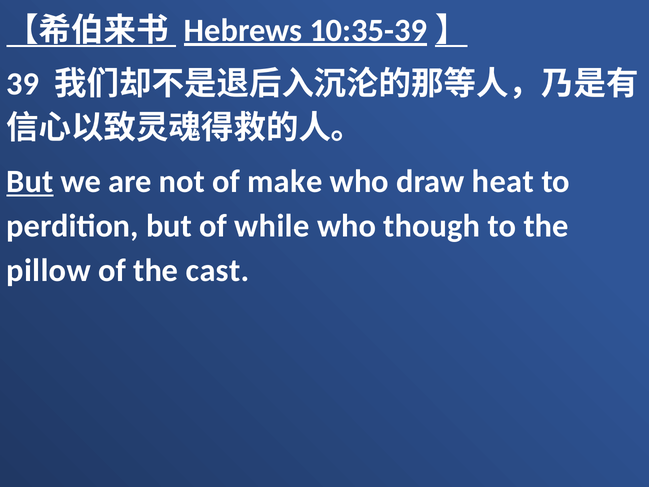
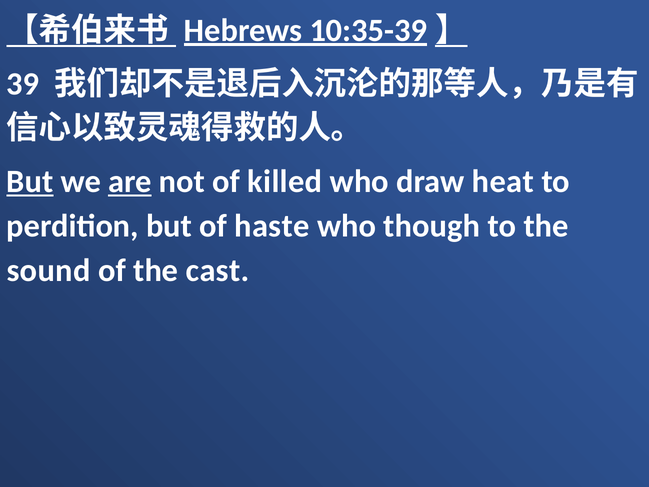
are underline: none -> present
make: make -> killed
while: while -> haste
pillow: pillow -> sound
